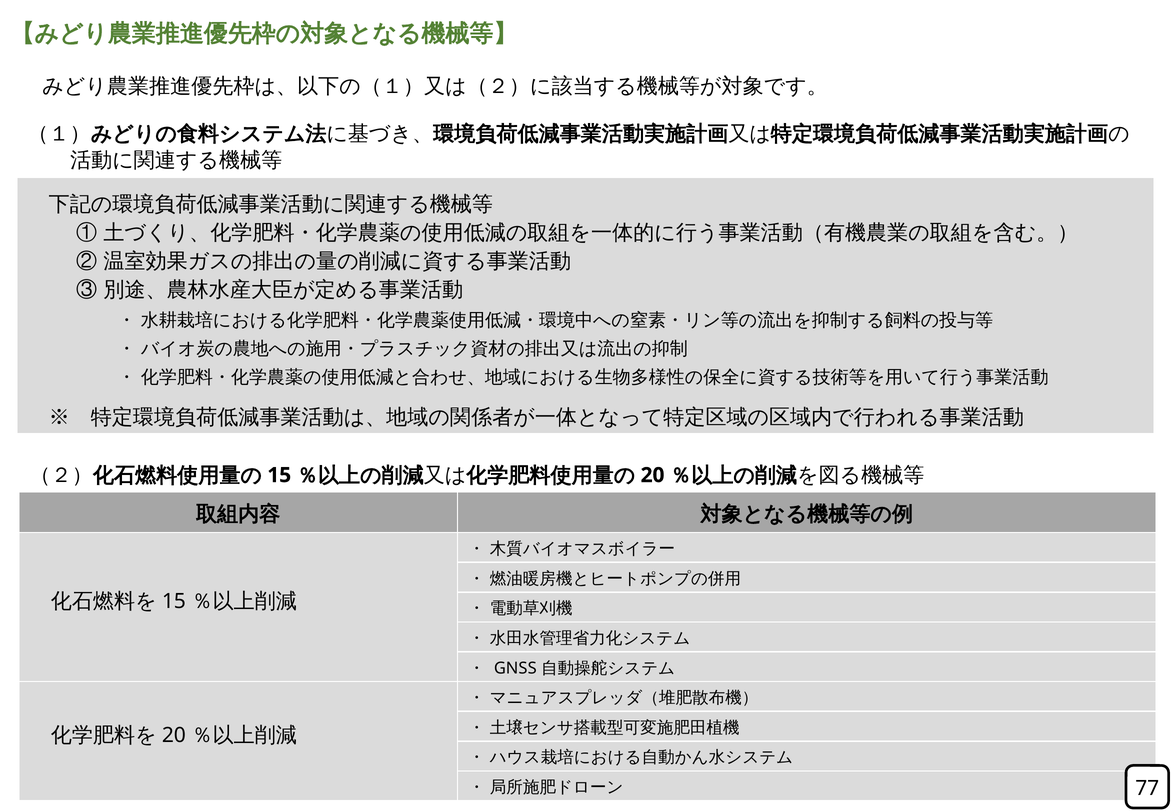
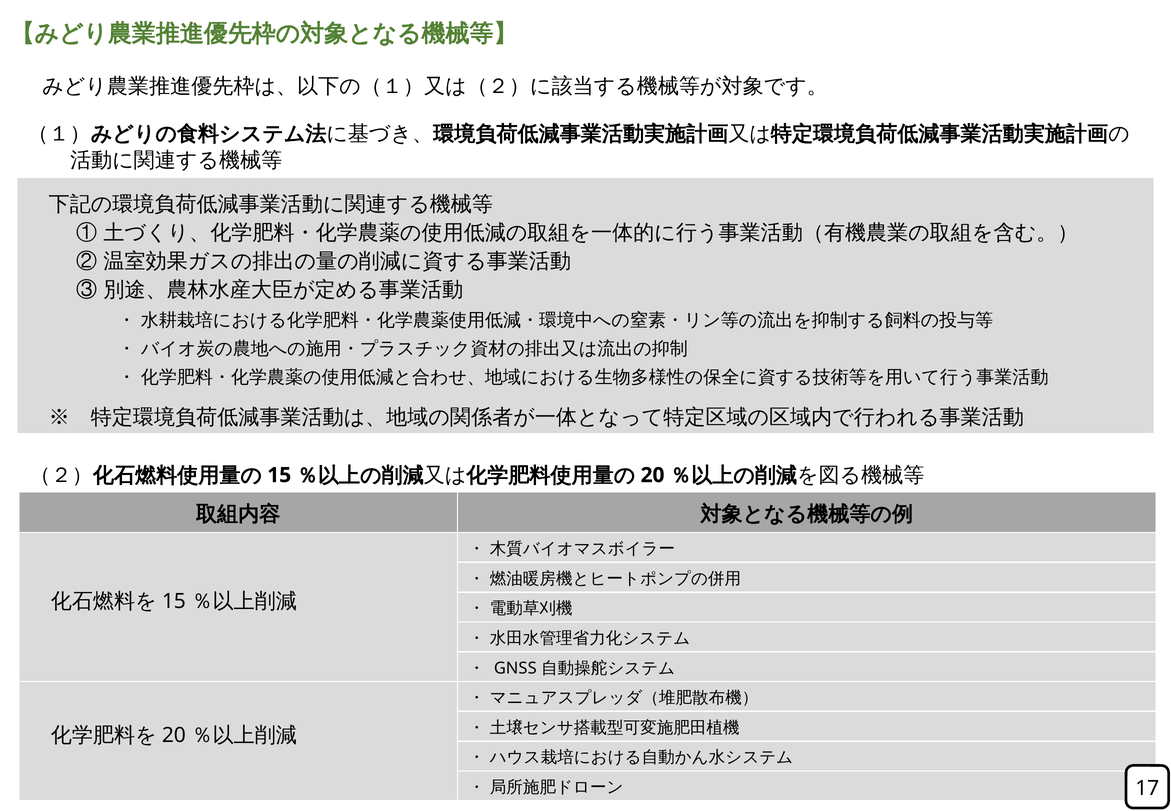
77: 77 -> 17
